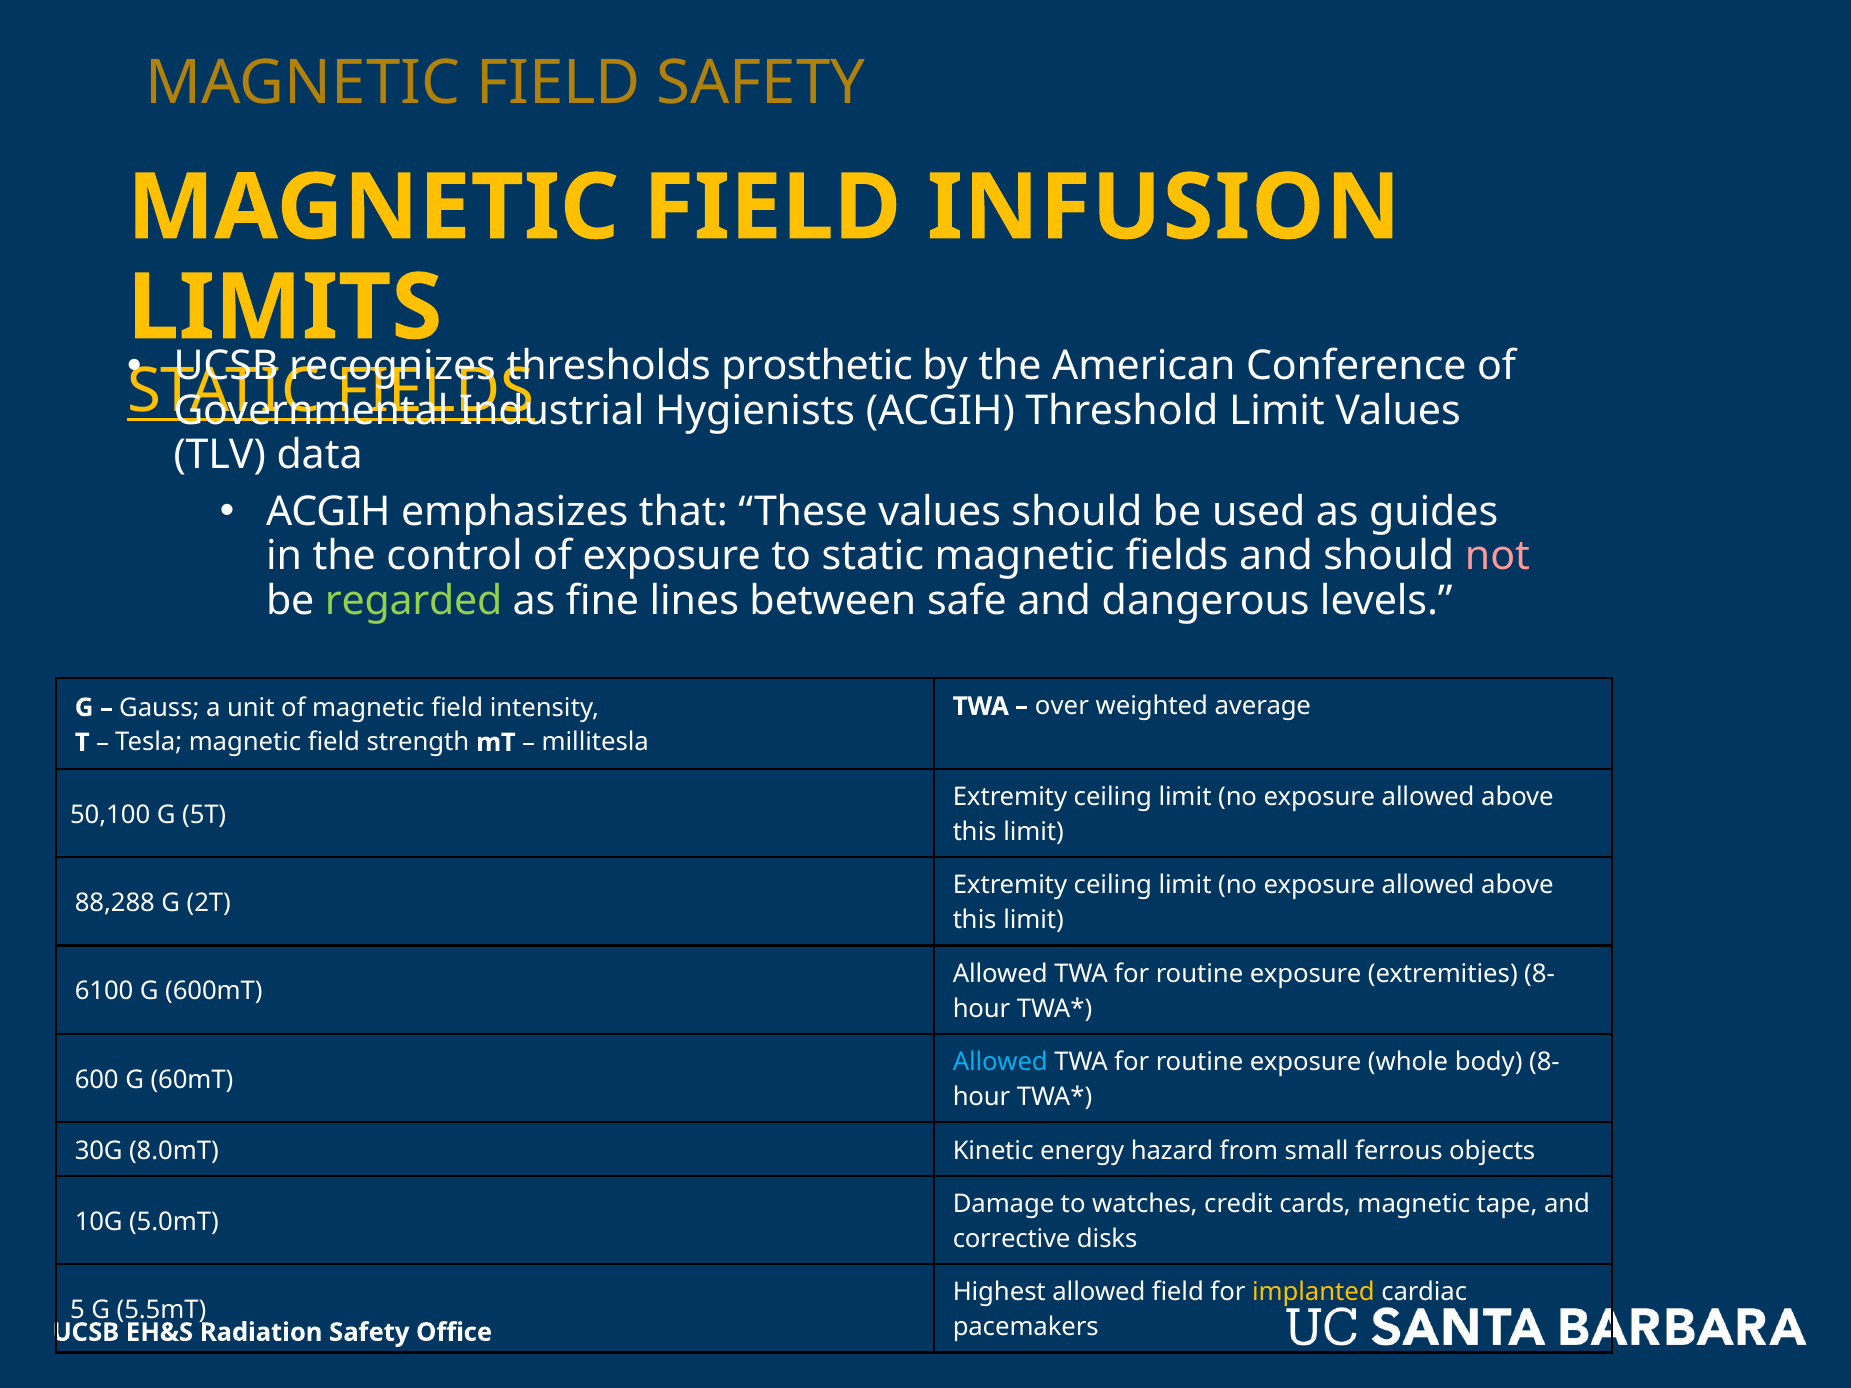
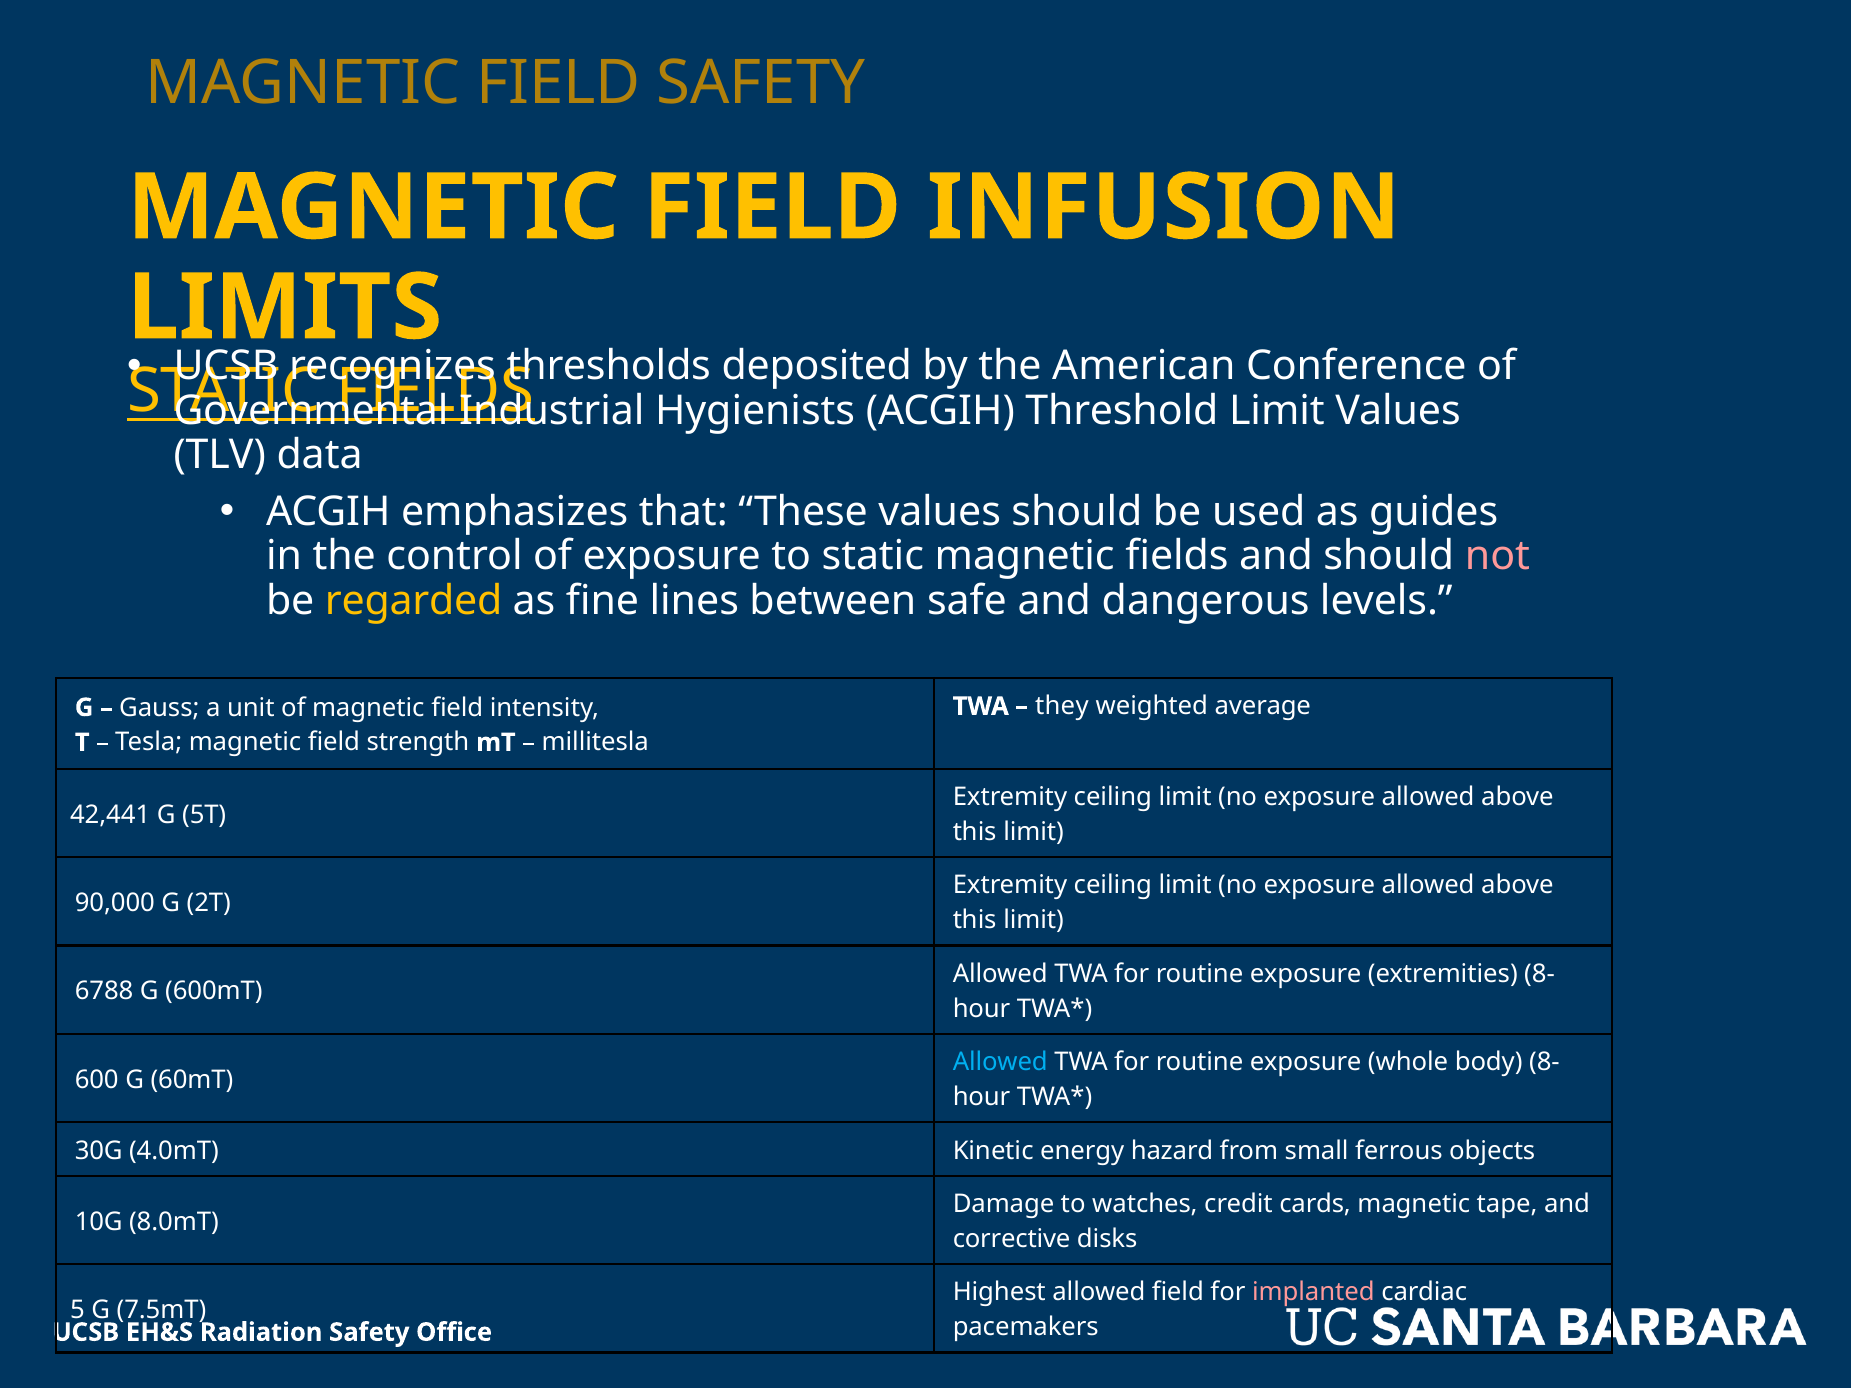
prosthetic: prosthetic -> deposited
regarded colour: light green -> yellow
over: over -> they
50,100: 50,100 -> 42,441
88,288: 88,288 -> 90,000
6100: 6100 -> 6788
8.0mT: 8.0mT -> 4.0mT
5.0mT: 5.0mT -> 8.0mT
implanted colour: yellow -> pink
5.5mT: 5.5mT -> 7.5mT
